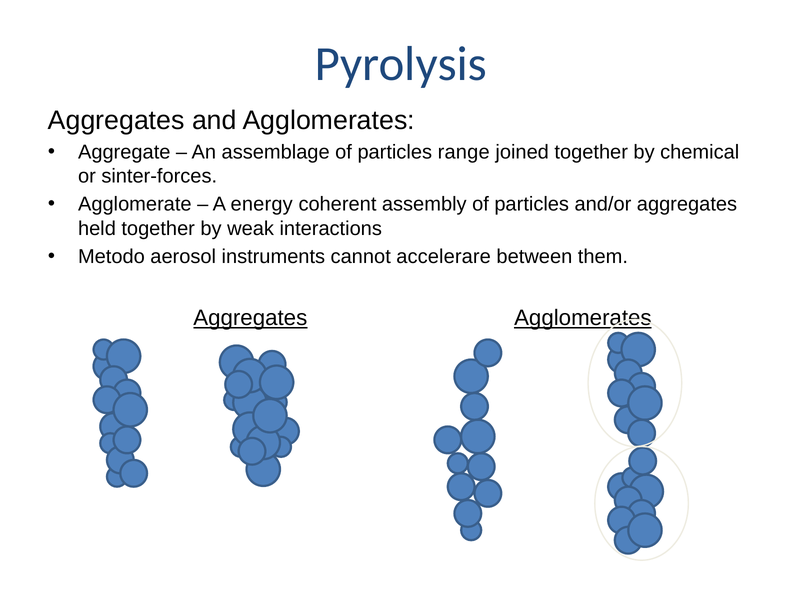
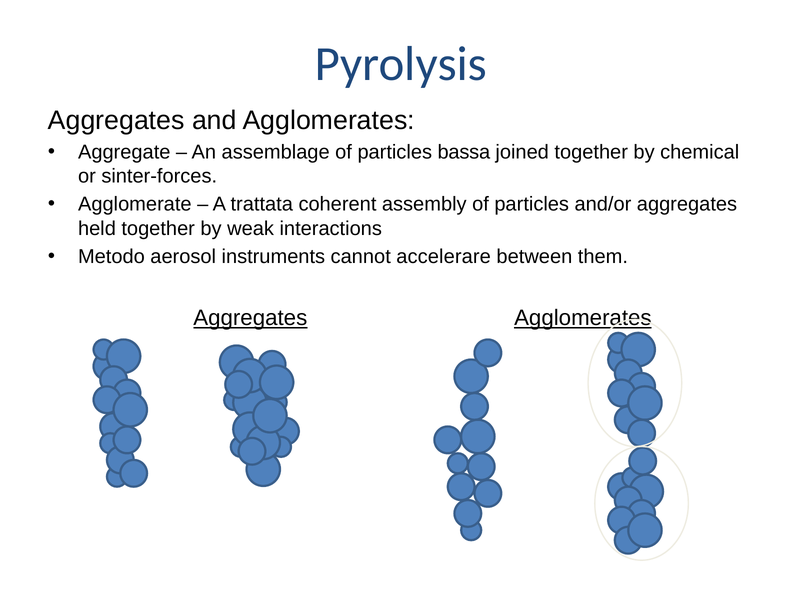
range: range -> bassa
energy: energy -> trattata
